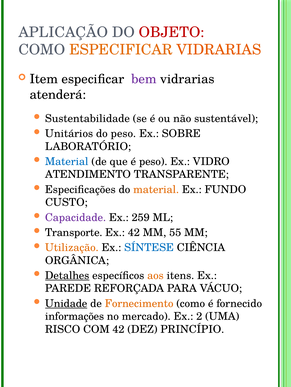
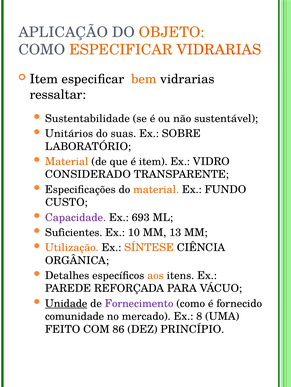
OBJETO colour: red -> orange
bem colour: purple -> orange
atenderá: atenderá -> ressaltar
do peso: peso -> suas
Material at (67, 162) colour: blue -> orange
é peso: peso -> item
ATENDIMENTO: ATENDIMENTO -> CONSIDERADO
259: 259 -> 693
Transporte: Transporte -> Suficientes
Ex 42: 42 -> 10
55: 55 -> 13
SÍNTESE colour: blue -> orange
Detalhes underline: present -> none
Fornecimento colour: orange -> purple
informações: informações -> comunidade
2: 2 -> 8
RISCO: RISCO -> FEITO
COM 42: 42 -> 86
